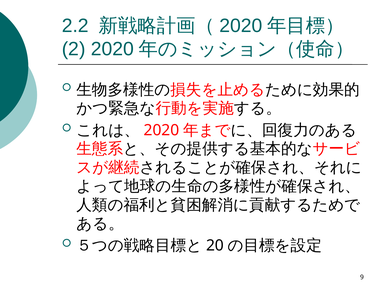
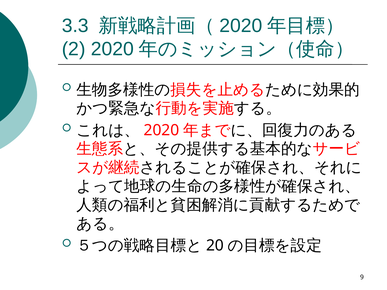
2.2: 2.2 -> 3.3
